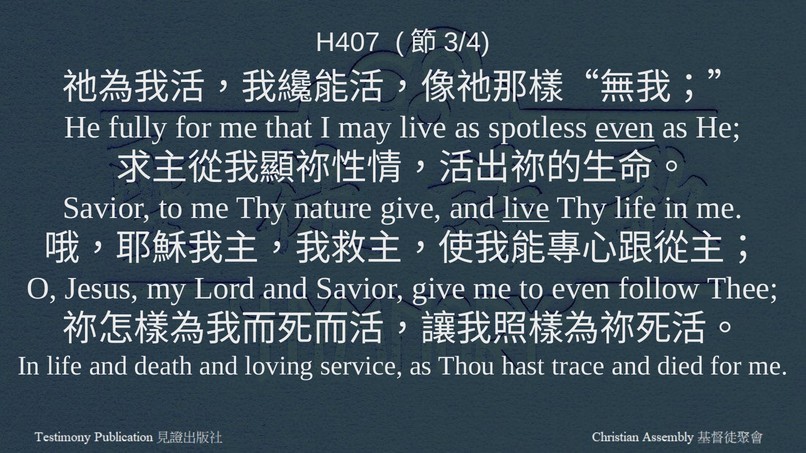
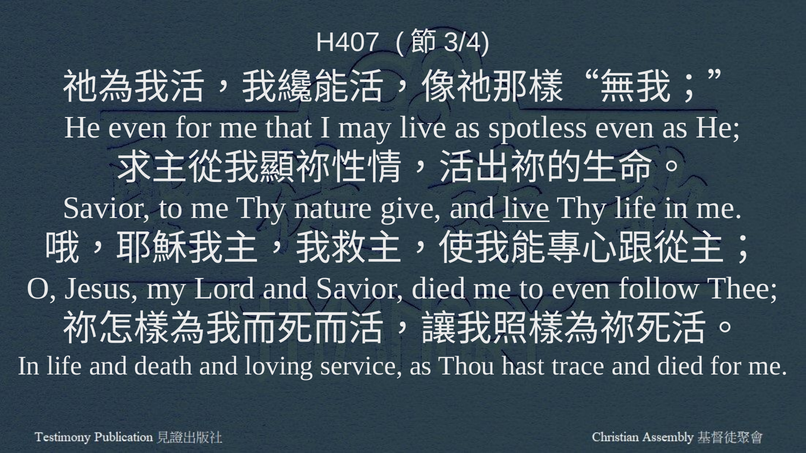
He fully: fully -> even
even at (625, 127) underline: present -> none
Savior give: give -> died
